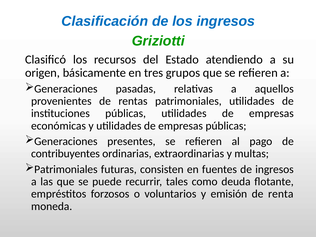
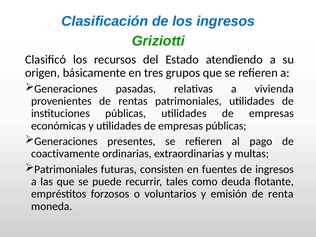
aquellos: aquellos -> vivienda
contribuyentes: contribuyentes -> coactivamente
